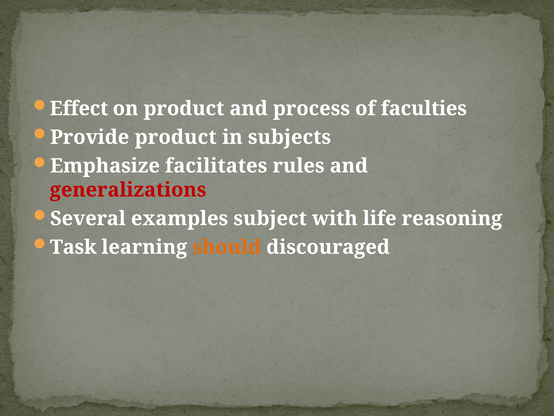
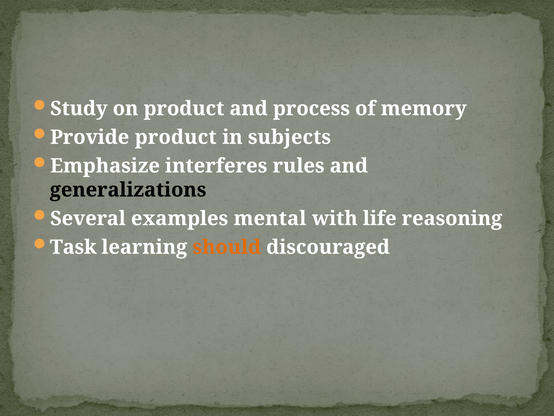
Effect: Effect -> Study
faculties: faculties -> memory
facilitates: facilitates -> interferes
generalizations colour: red -> black
subject: subject -> mental
